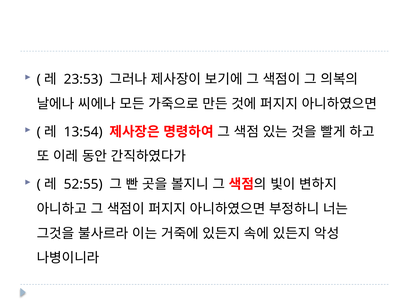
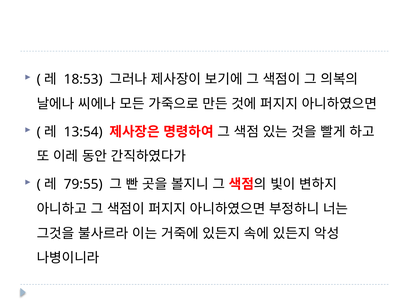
23:53: 23:53 -> 18:53
52:55: 52:55 -> 79:55
